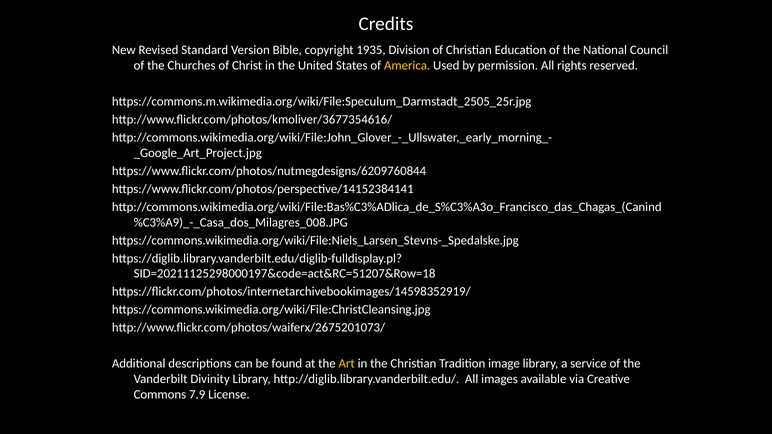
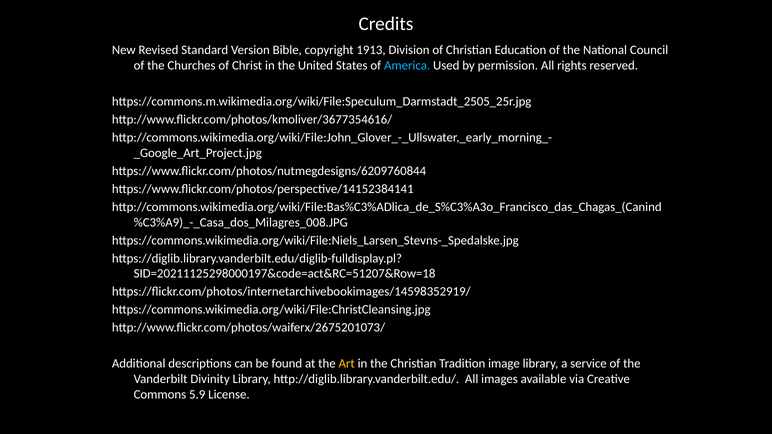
1935: 1935 -> 1913
America colour: yellow -> light blue
7.9: 7.9 -> 5.9
